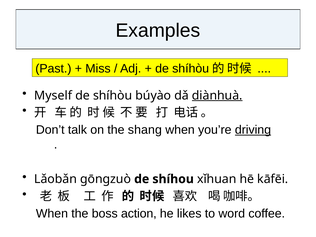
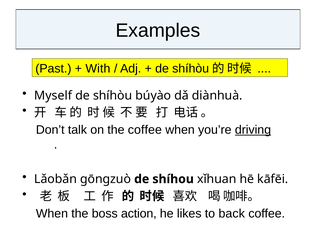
Miss: Miss -> With
diànhuà underline: present -> none
the shang: shang -> coffee
word: word -> back
